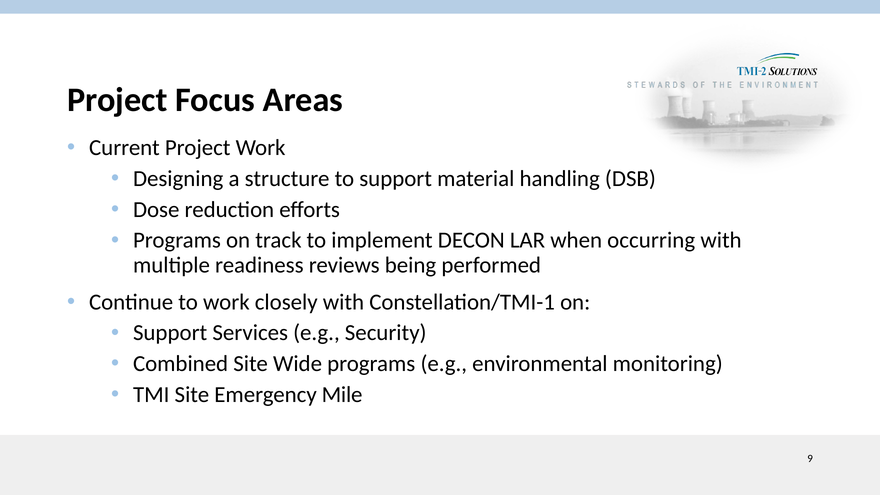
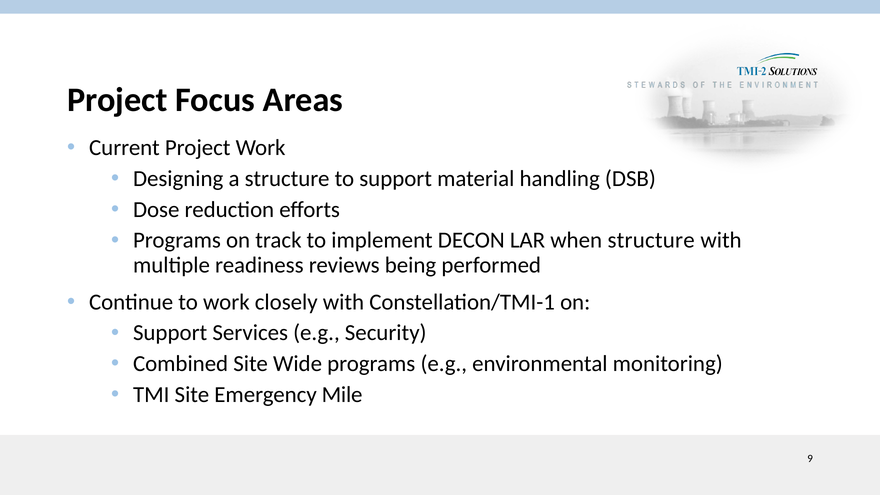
when occurring: occurring -> structure
